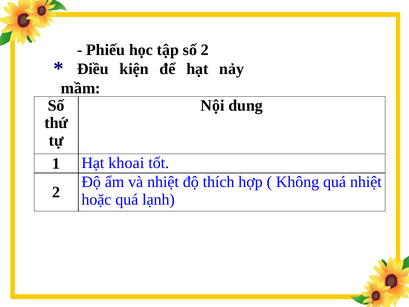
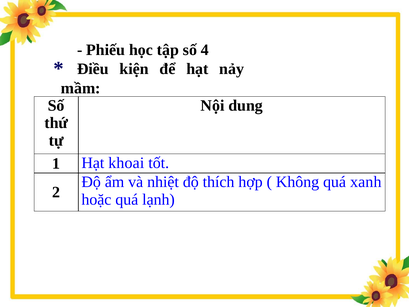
số 2: 2 -> 4
quá nhiệt: nhiệt -> xanh
